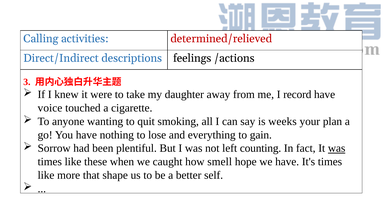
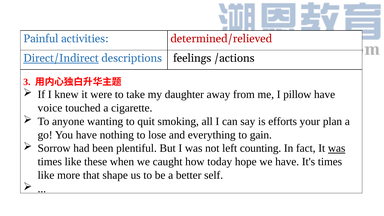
Calling: Calling -> Painful
Direct/Indirect underline: none -> present
record: record -> pillow
weeks: weeks -> efforts
smell: smell -> today
